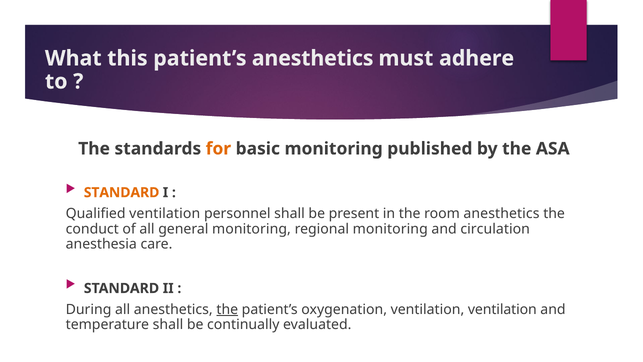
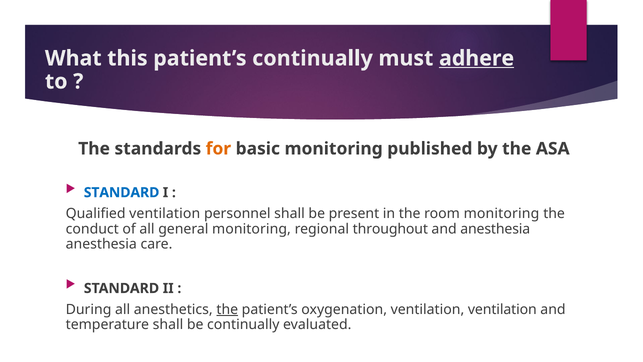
patient’s anesthetics: anesthetics -> continually
adhere underline: none -> present
STANDARD at (122, 192) colour: orange -> blue
room anesthetics: anesthetics -> monitoring
regional monitoring: monitoring -> throughout
and circulation: circulation -> anesthesia
